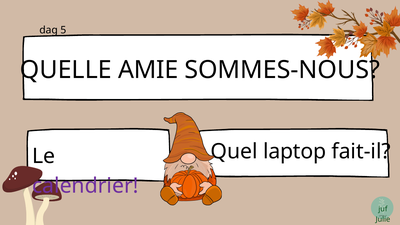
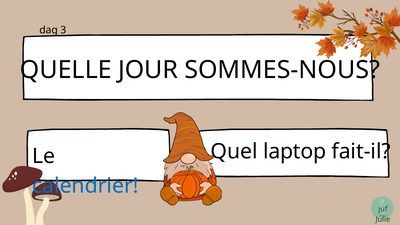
5: 5 -> 3
AMIE: AMIE -> JOUR
calendrier colour: purple -> blue
